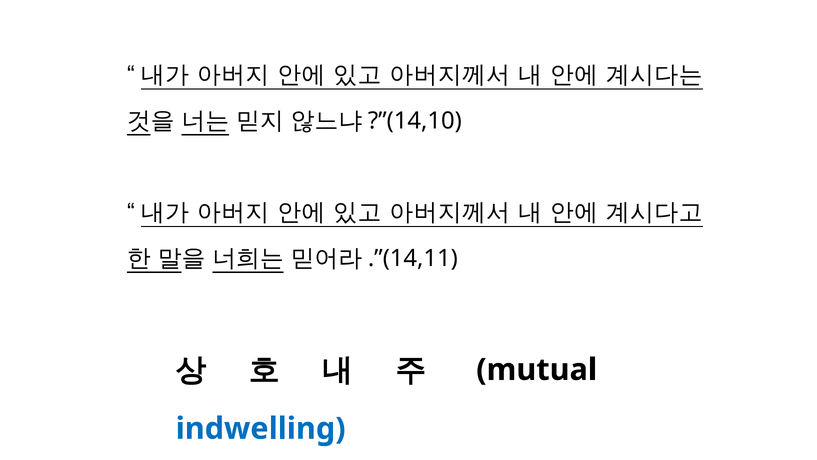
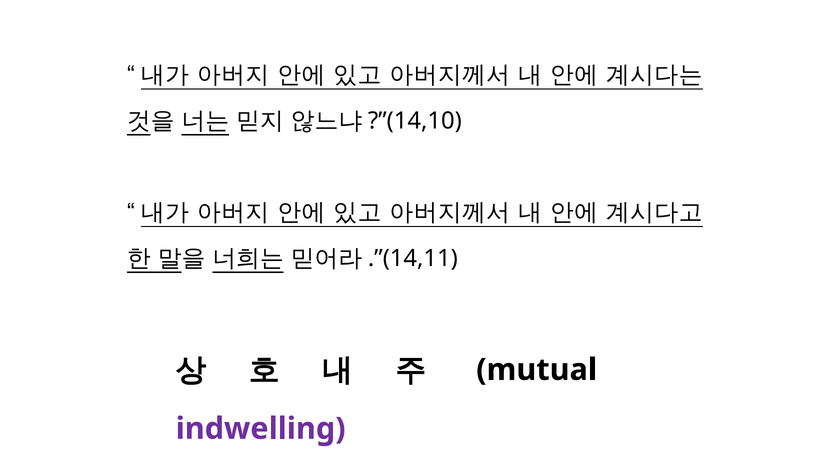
indwelling colour: blue -> purple
